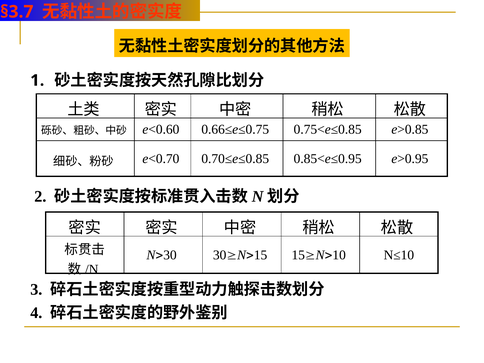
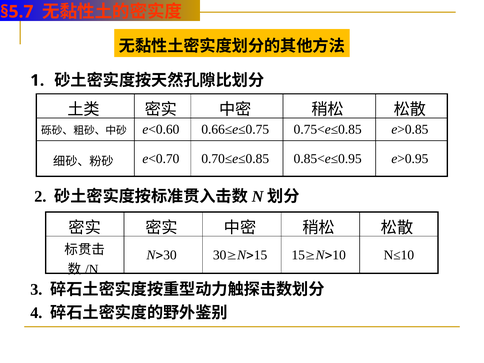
§3.7: §3.7 -> §5.7
